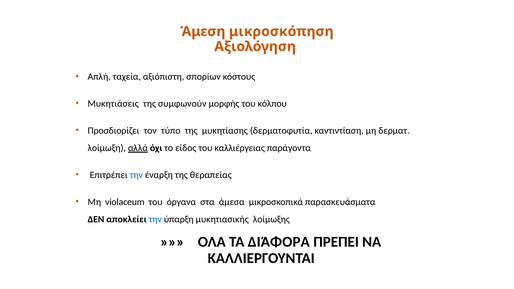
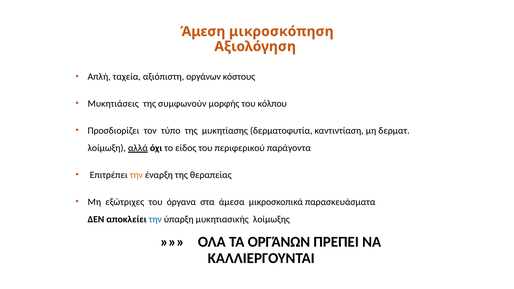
αξιόπιστη σπορίων: σπορίων -> οργάνων
καλλιέργειας: καλλιέργειας -> περιφερικού
την at (136, 175) colour: blue -> orange
violaceum: violaceum -> εξώτριχες
ΤΑ ΔΙΆΦΟΡΑ: ΔΙΆΦΟΡΑ -> ΟΡΓΆΝΩΝ
